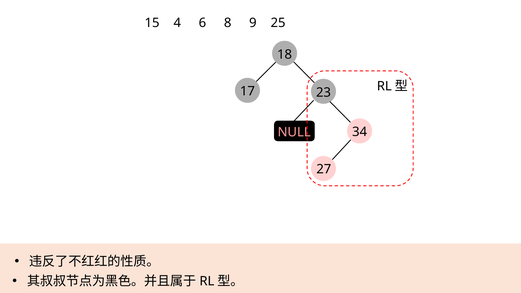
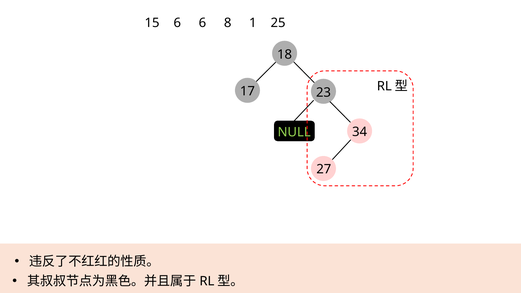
15 4: 4 -> 6
9: 9 -> 1
NULL colour: pink -> light green
